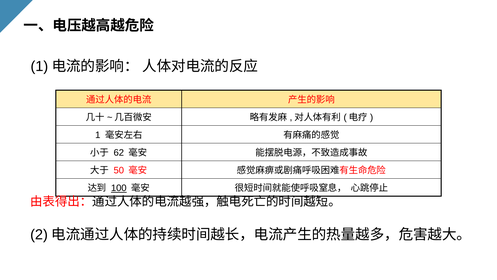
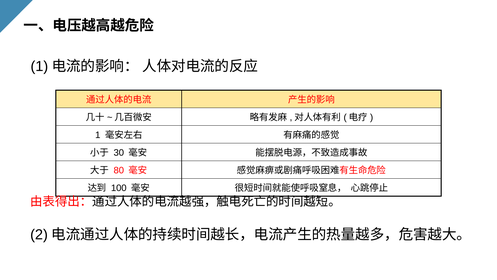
62: 62 -> 30
50: 50 -> 80
100 underline: present -> none
